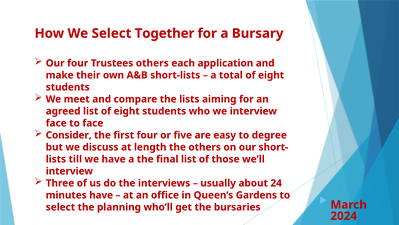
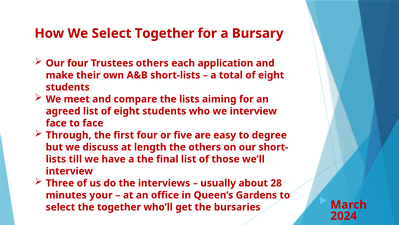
Consider: Consider -> Through
24: 24 -> 28
minutes have: have -> your
the planning: planning -> together
